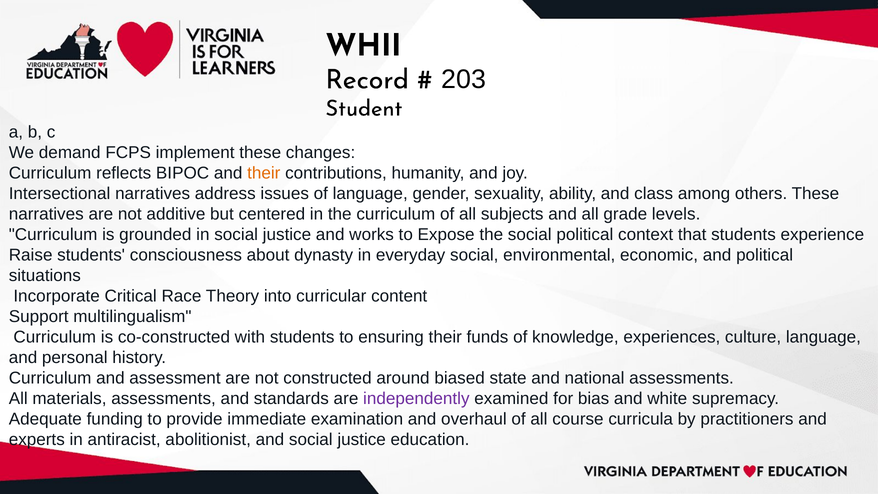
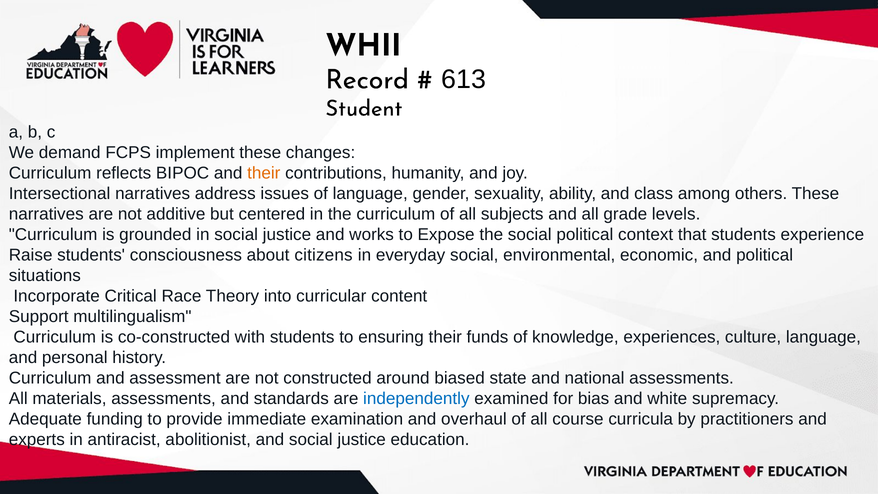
203: 203 -> 613
dynasty: dynasty -> citizens
independently colour: purple -> blue
